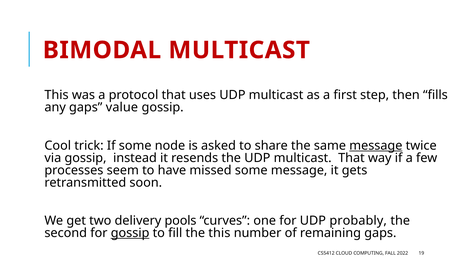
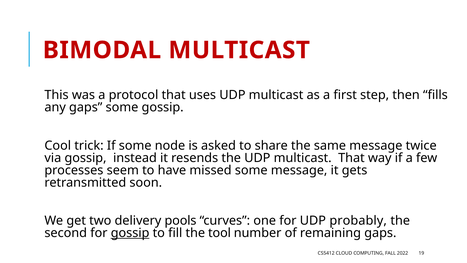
gaps value: value -> some
message at (376, 145) underline: present -> none
the this: this -> tool
